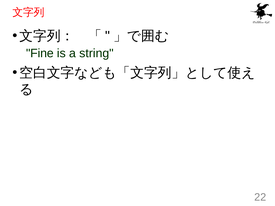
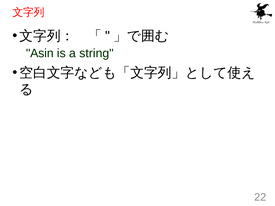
Fine: Fine -> Asin
